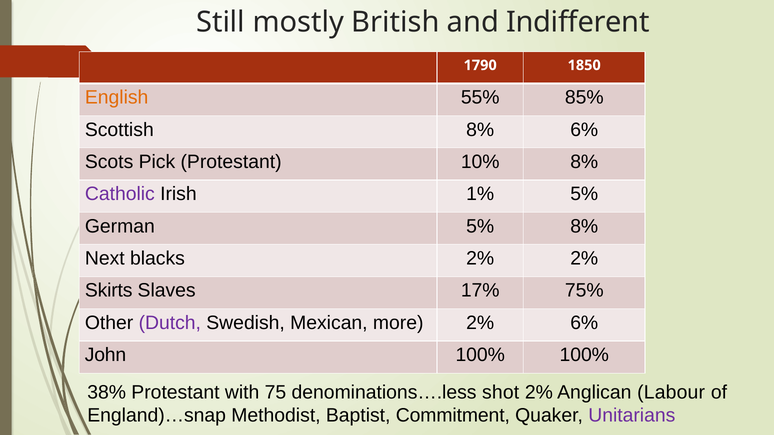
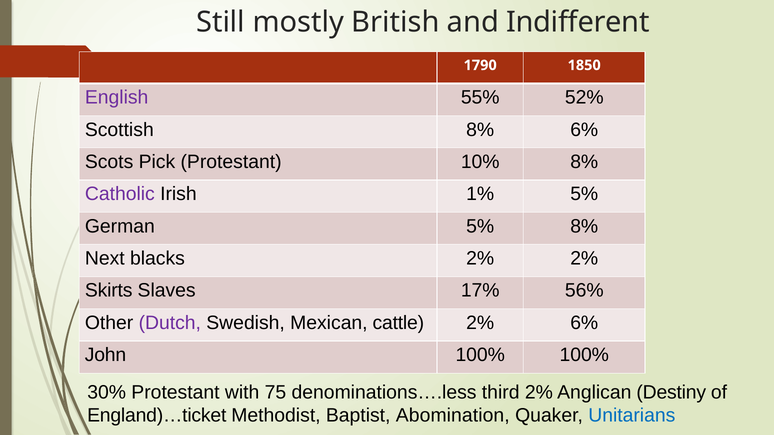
English colour: orange -> purple
85%: 85% -> 52%
75%: 75% -> 56%
more: more -> cattle
38%: 38% -> 30%
shot: shot -> third
Labour: Labour -> Destiny
England)…snap: England)…snap -> England)…ticket
Commitment: Commitment -> Abomination
Unitarians colour: purple -> blue
